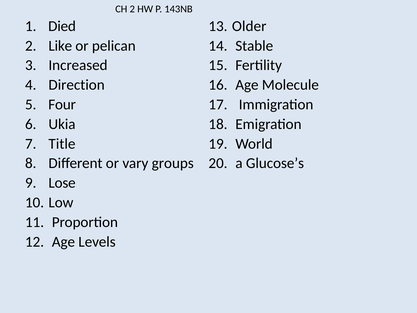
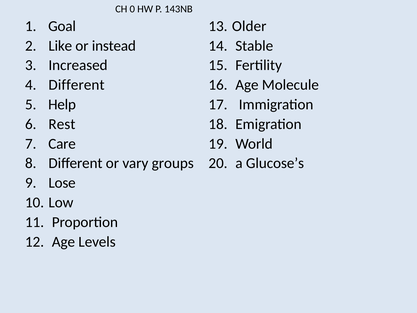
CH 2: 2 -> 0
Died: Died -> Goal
pelican: pelican -> instead
4 Direction: Direction -> Different
Four: Four -> Help
Ukia: Ukia -> Rest
Title: Title -> Care
